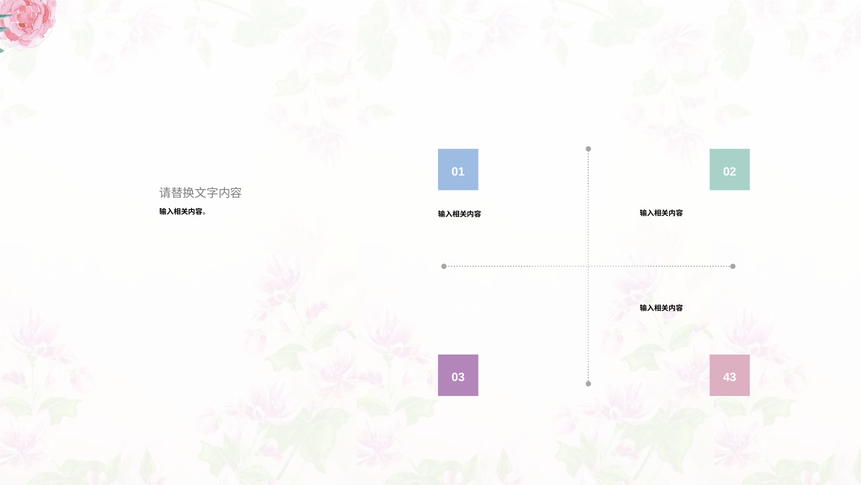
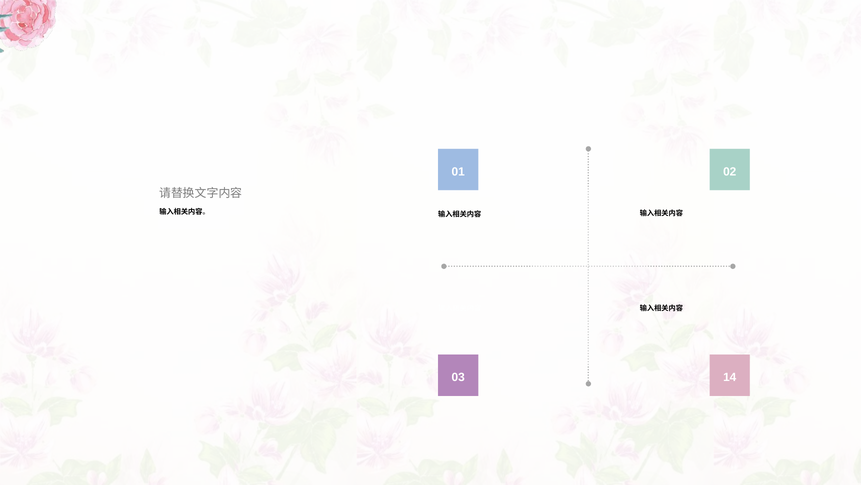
43: 43 -> 14
